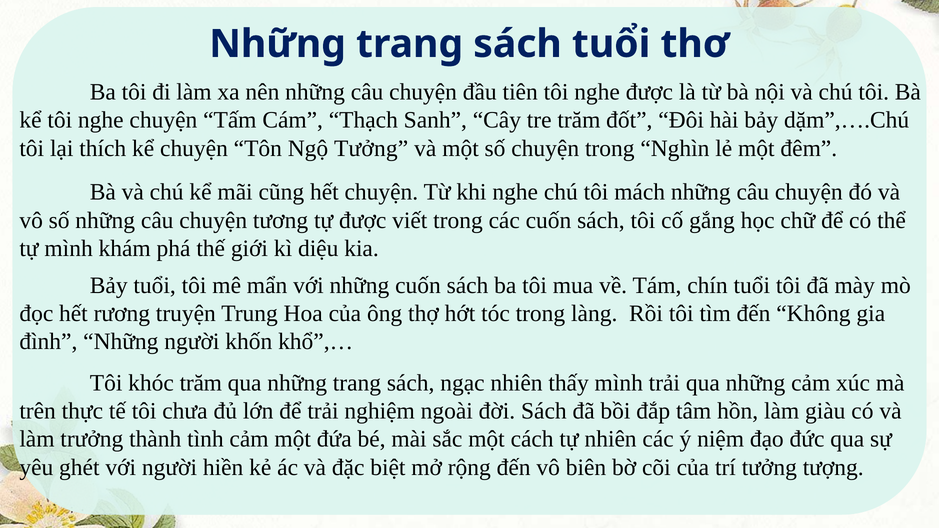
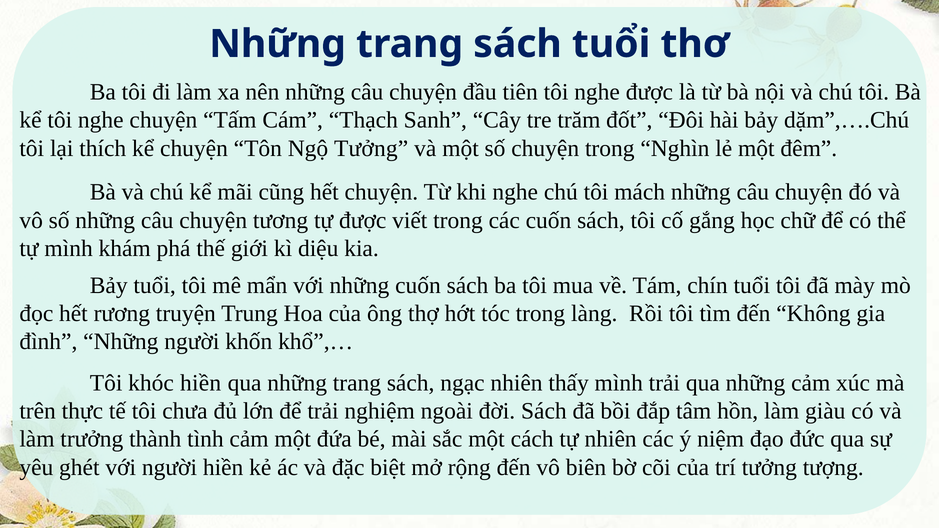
khóc trăm: trăm -> hiền
